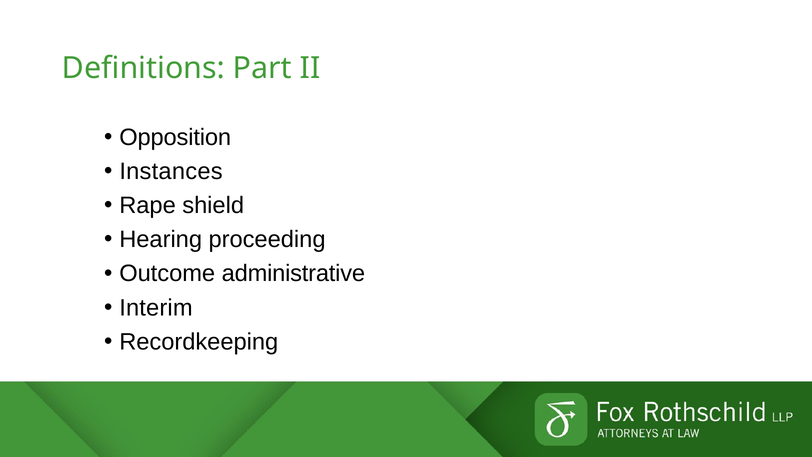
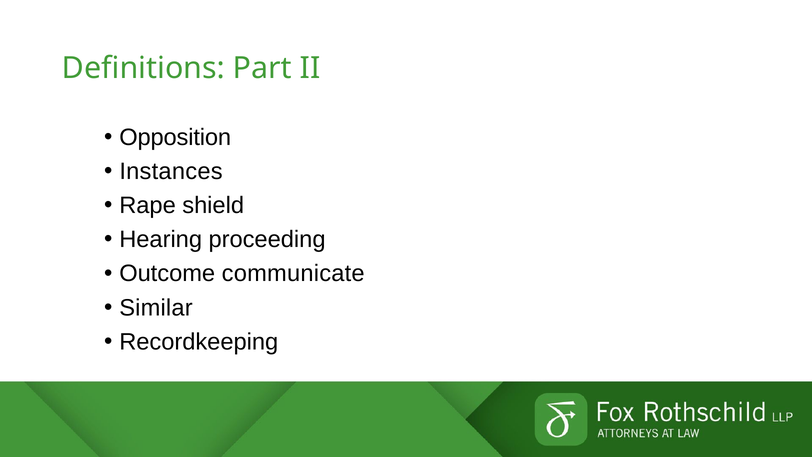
administrative: administrative -> communicate
Interim: Interim -> Similar
